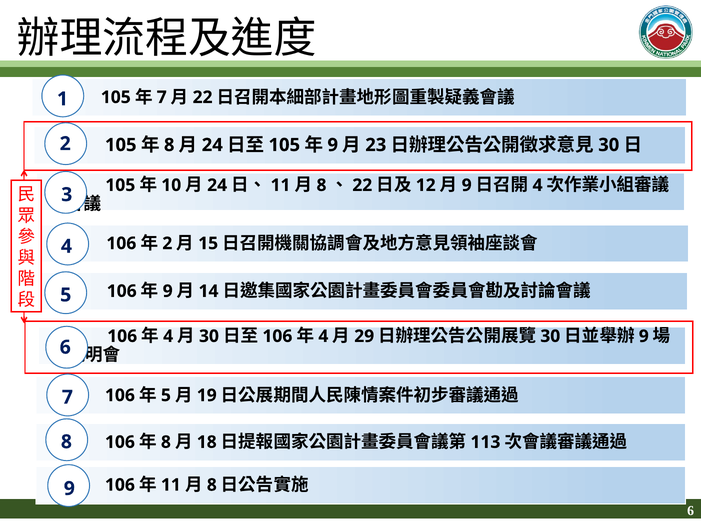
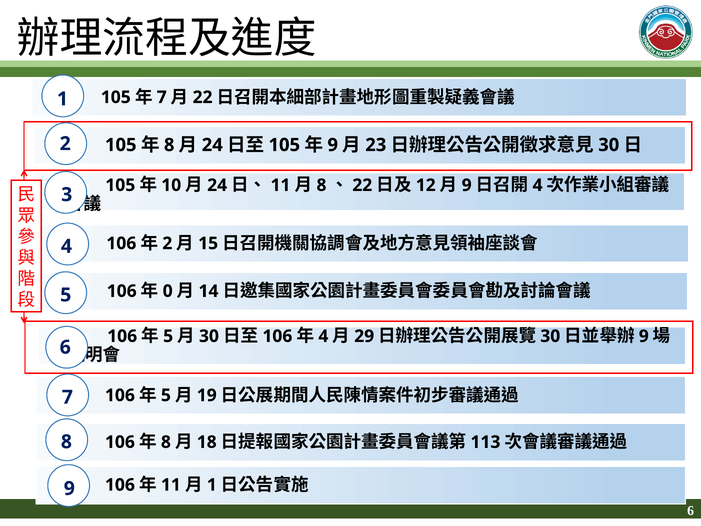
9 at (168, 291): 9 -> 0
4 at (168, 336): 4 -> 5
8 at (212, 485): 8 -> 1
